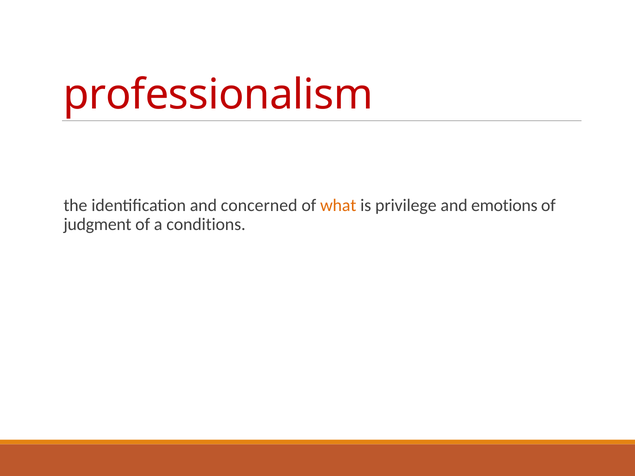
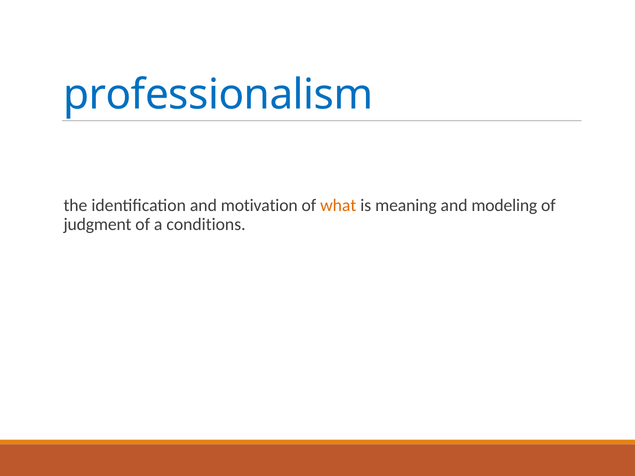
professionalism colour: red -> blue
concerned: concerned -> motivation
privilege: privilege -> meaning
emotions: emotions -> modeling
